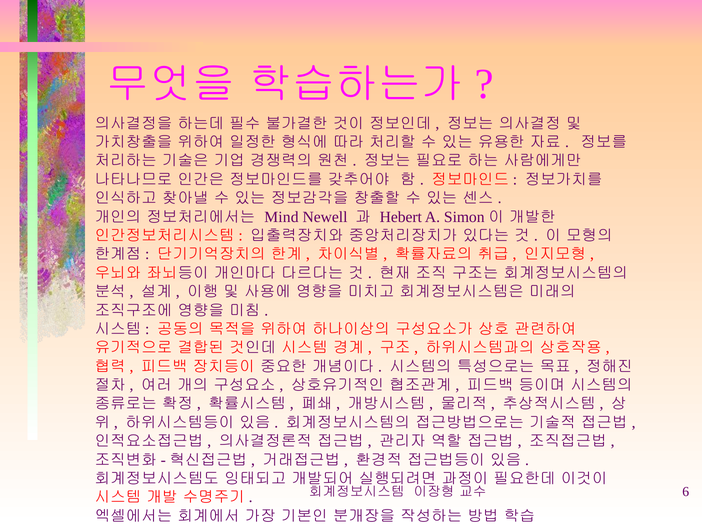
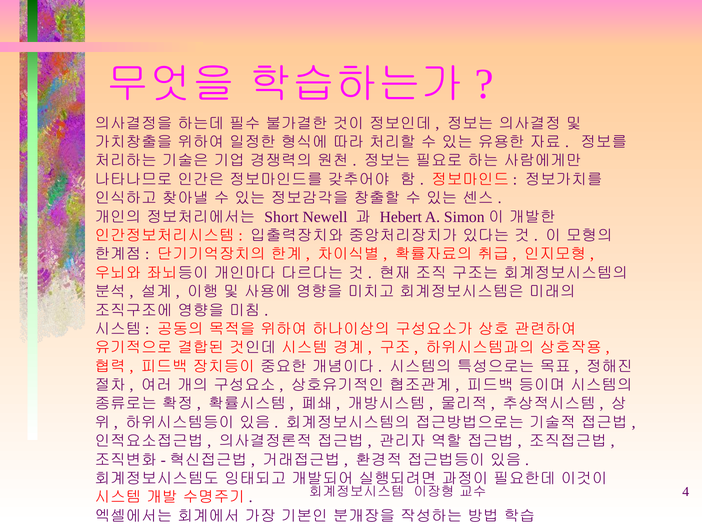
Mind: Mind -> Short
6: 6 -> 4
